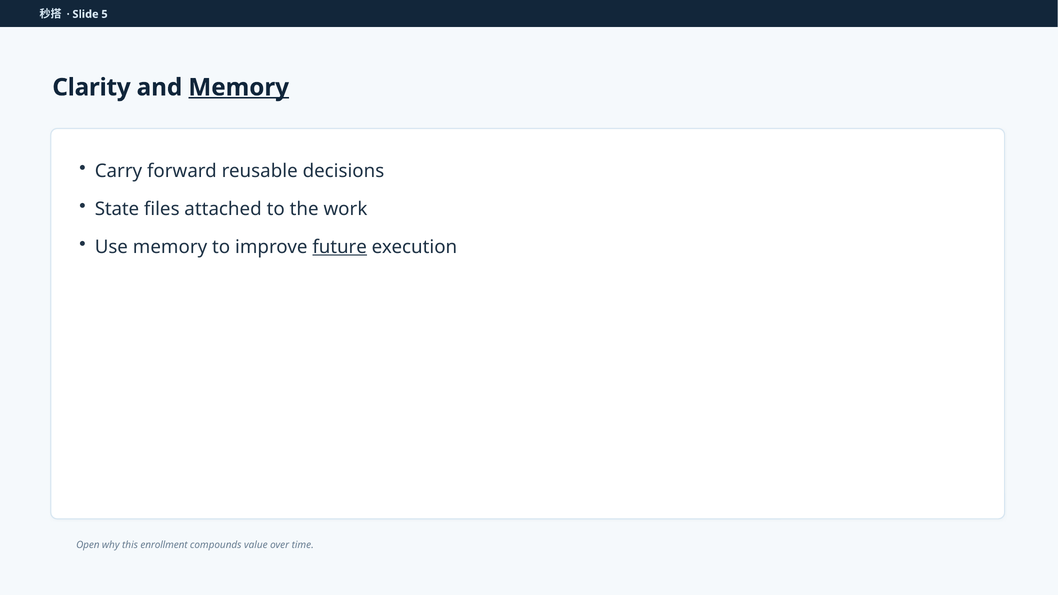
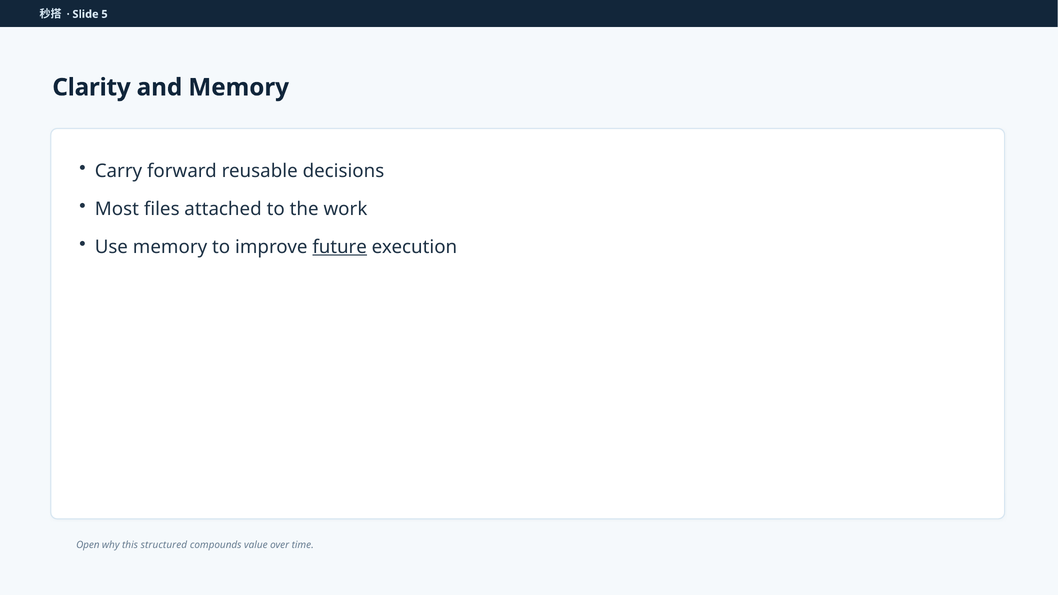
Memory at (239, 87) underline: present -> none
State: State -> Most
enrollment: enrollment -> structured
